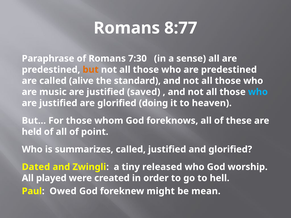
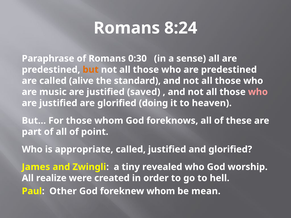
8:77: 8:77 -> 8:24
7:30: 7:30 -> 0:30
who at (258, 92) colour: light blue -> pink
held: held -> part
summarizes: summarizes -> appropriate
Dated: Dated -> James
released: released -> revealed
played: played -> realize
Owed: Owed -> Other
foreknew might: might -> whom
